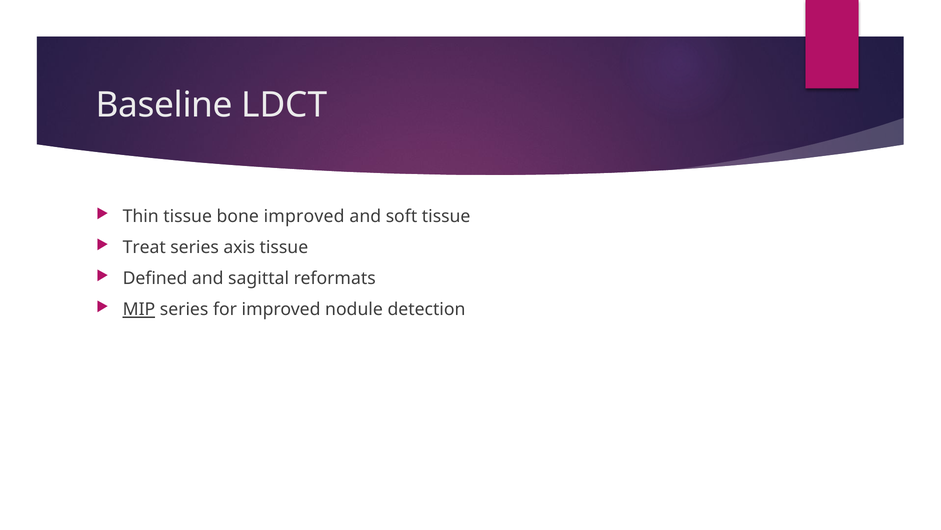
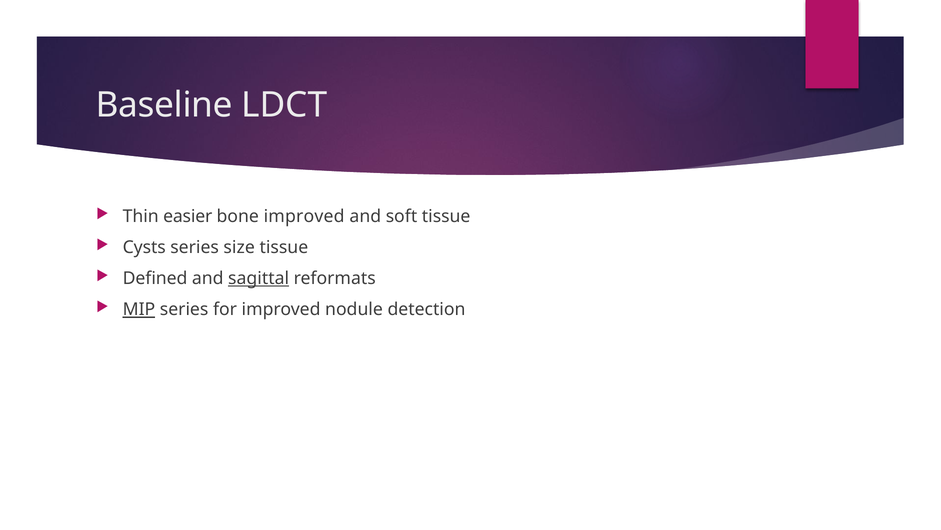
Thin tissue: tissue -> easier
Treat: Treat -> Cysts
axis: axis -> size
sagittal underline: none -> present
